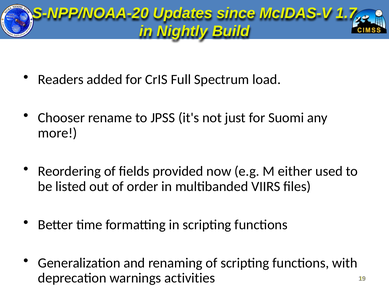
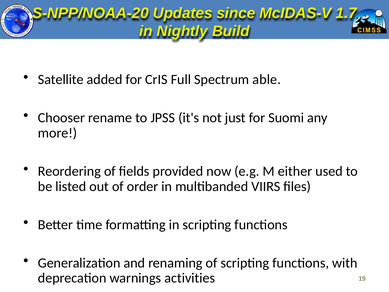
Readers: Readers -> Satellite
load: load -> able
